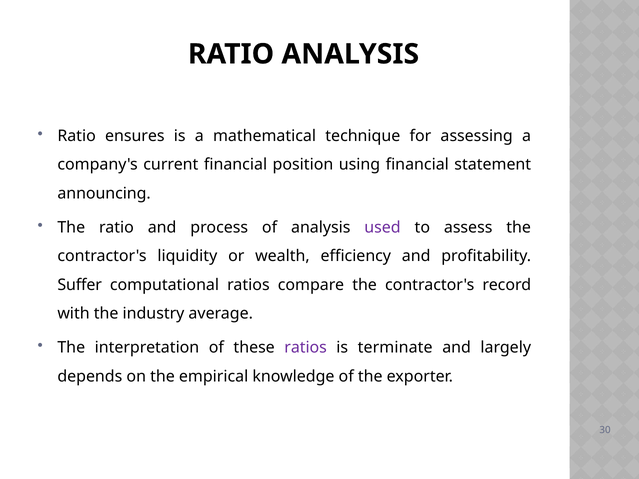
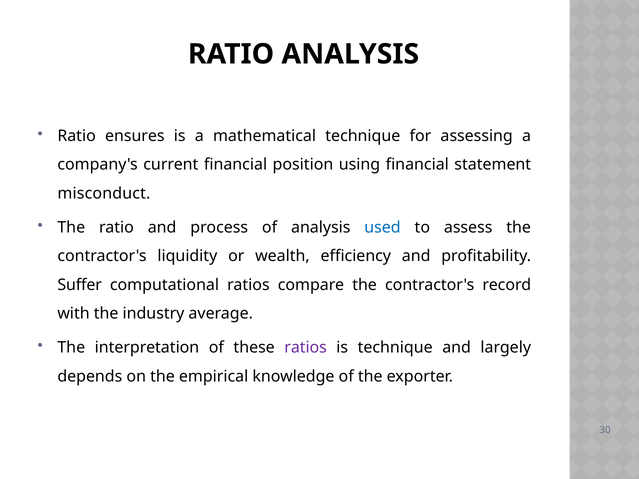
announcing: announcing -> misconduct
used colour: purple -> blue
is terminate: terminate -> technique
